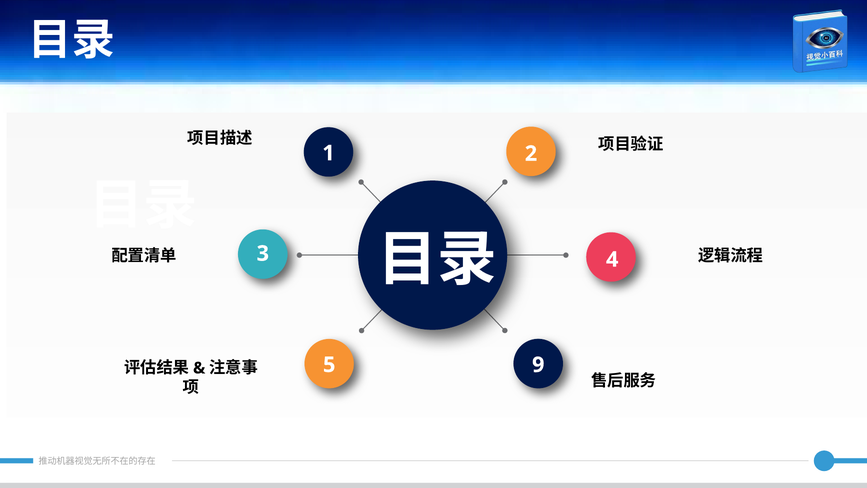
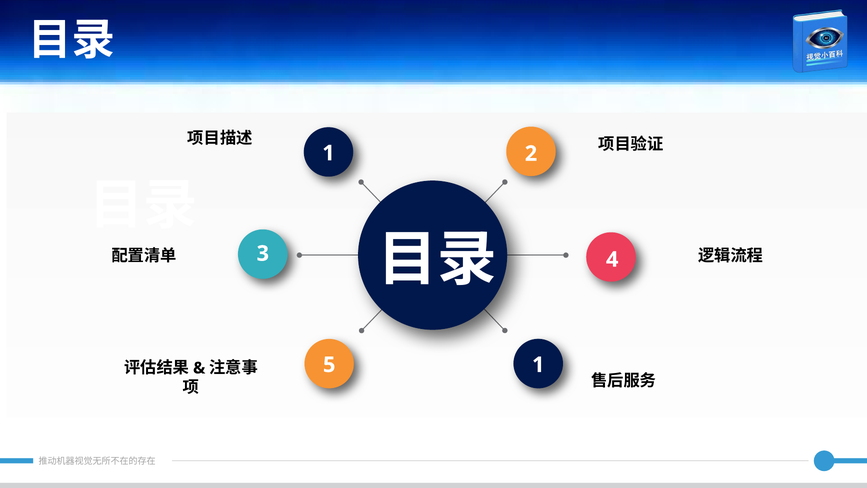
5 9: 9 -> 1
